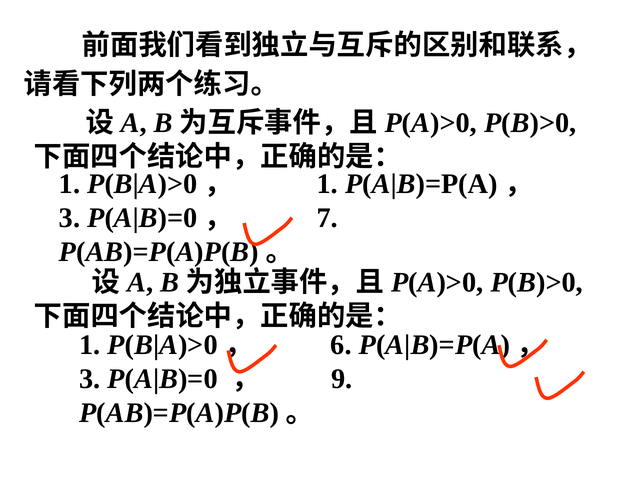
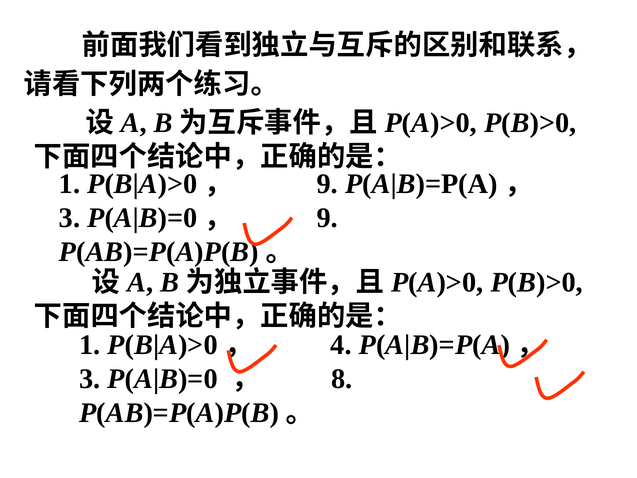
1 at (327, 184): 1 -> 9
7 at (327, 218): 7 -> 9
6: 6 -> 4
9: 9 -> 8
